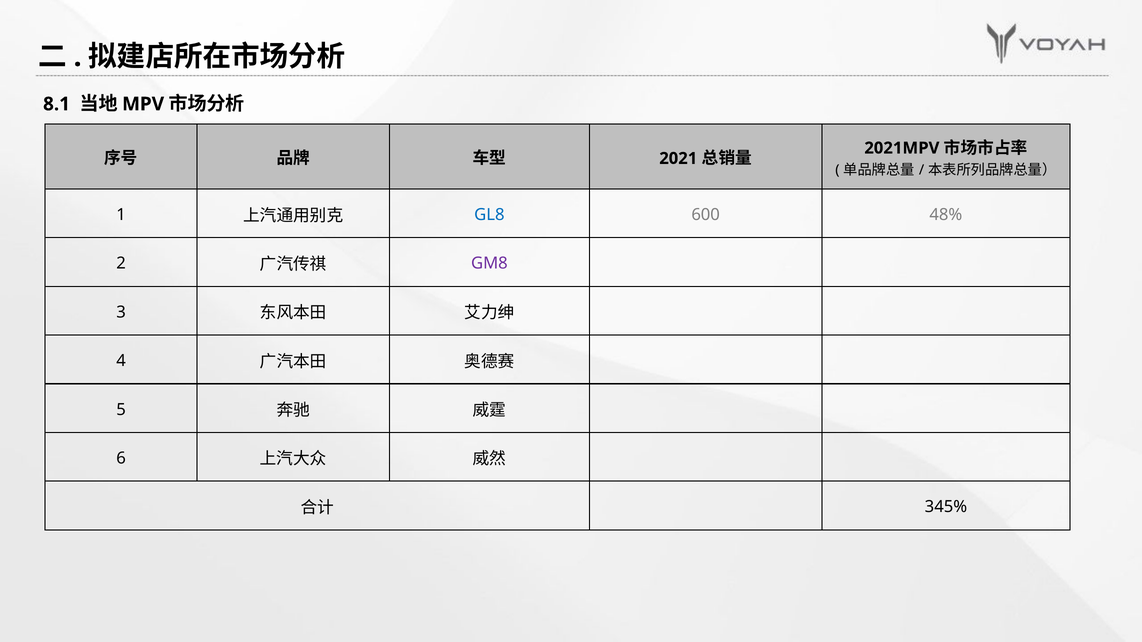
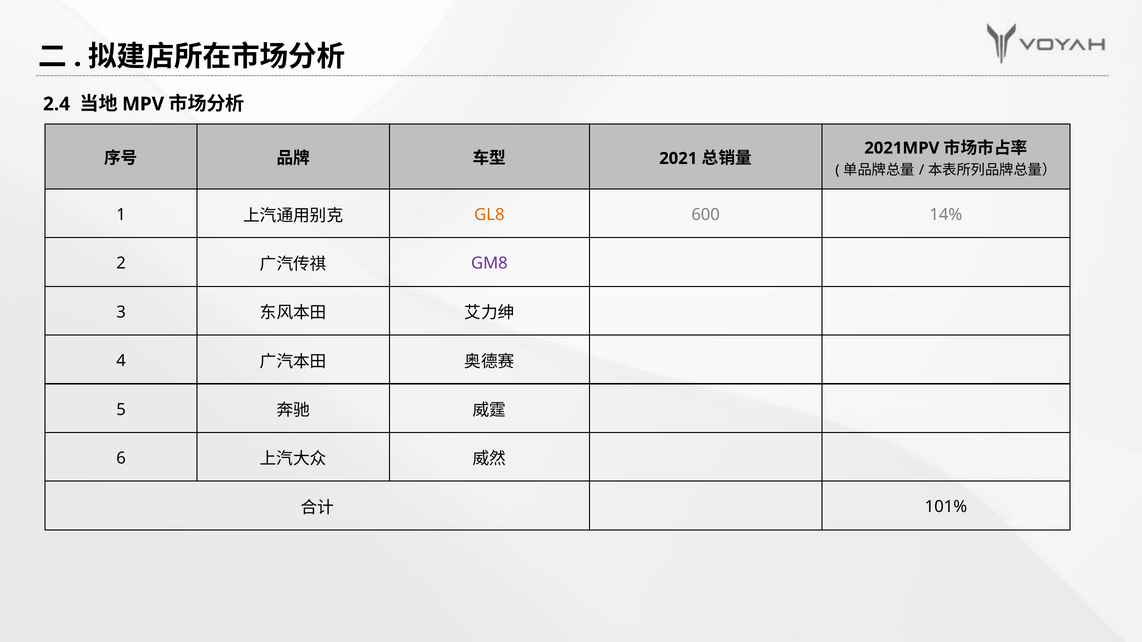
8.1: 8.1 -> 2.4
GL8 colour: blue -> orange
48%: 48% -> 14%
345%: 345% -> 101%
